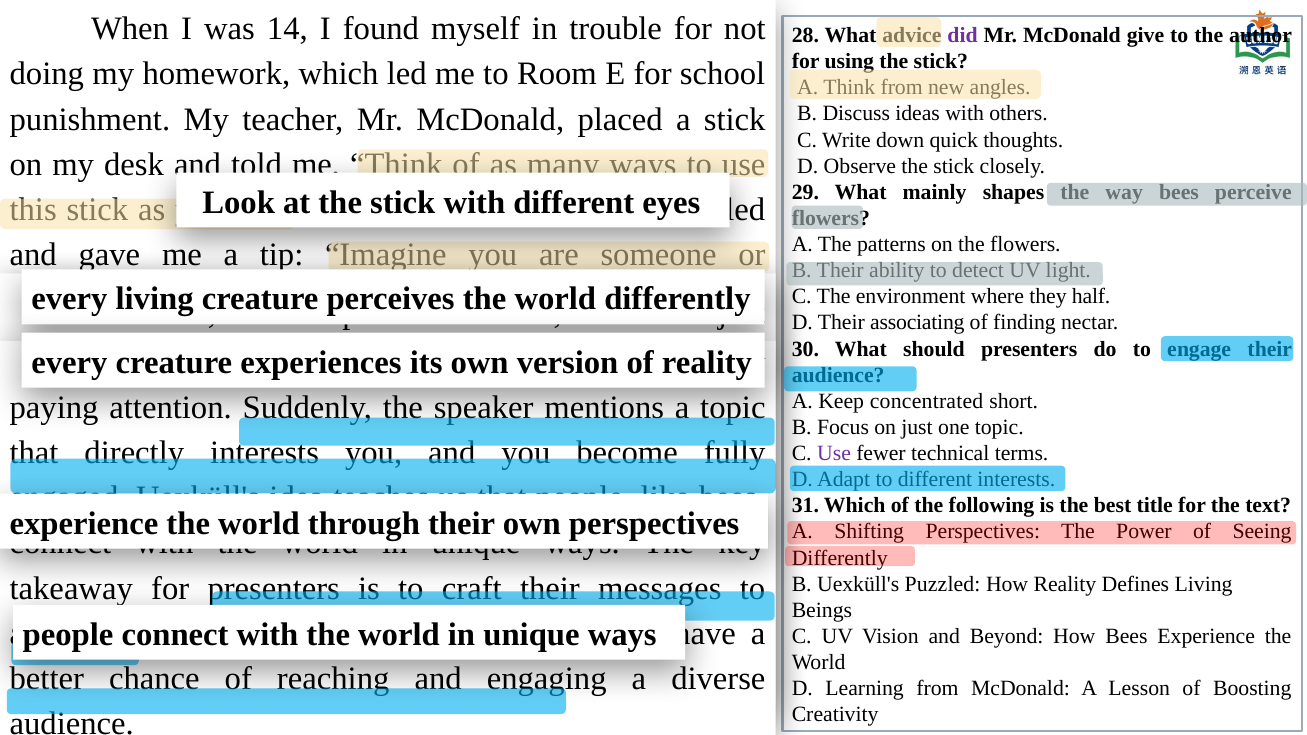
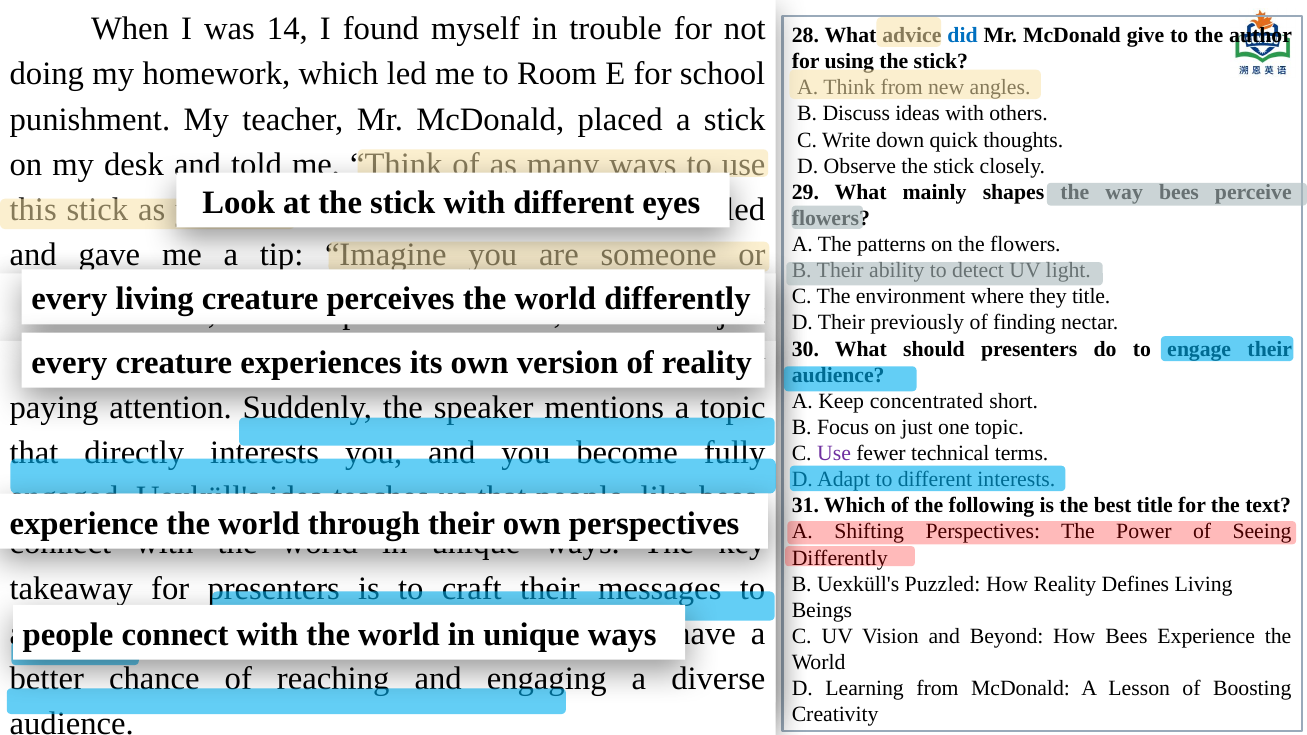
did colour: purple -> blue
they half: half -> title
associating: associating -> previously
